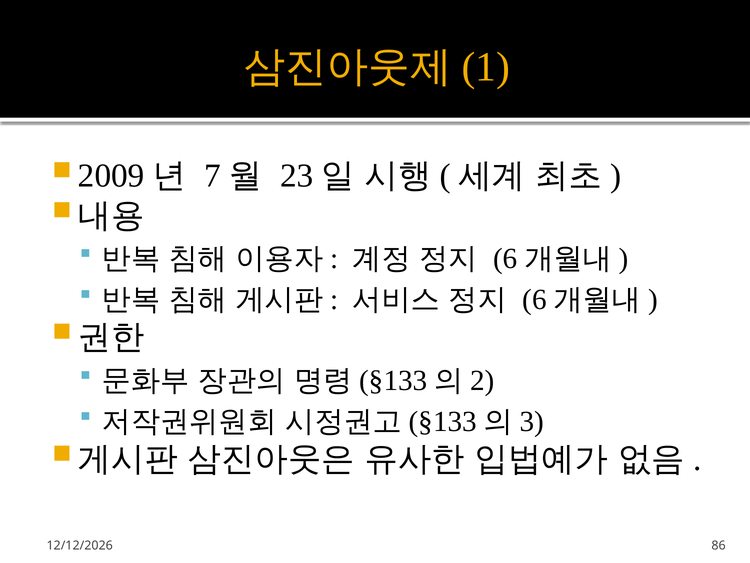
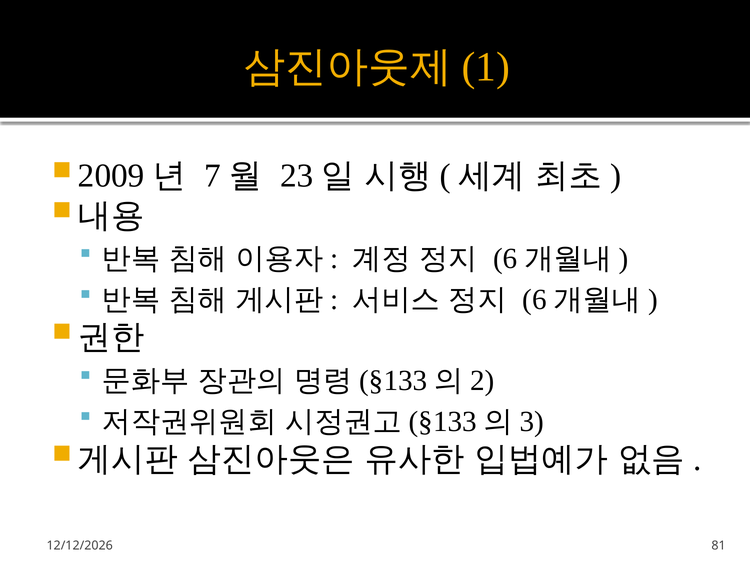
86: 86 -> 81
